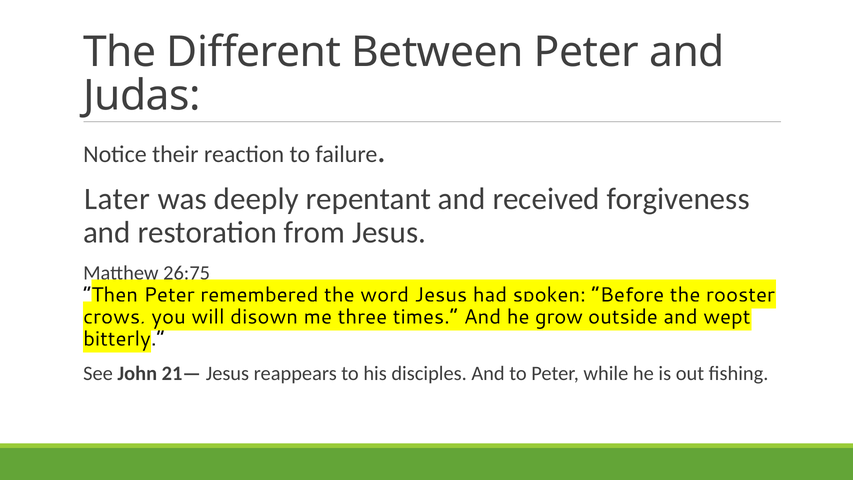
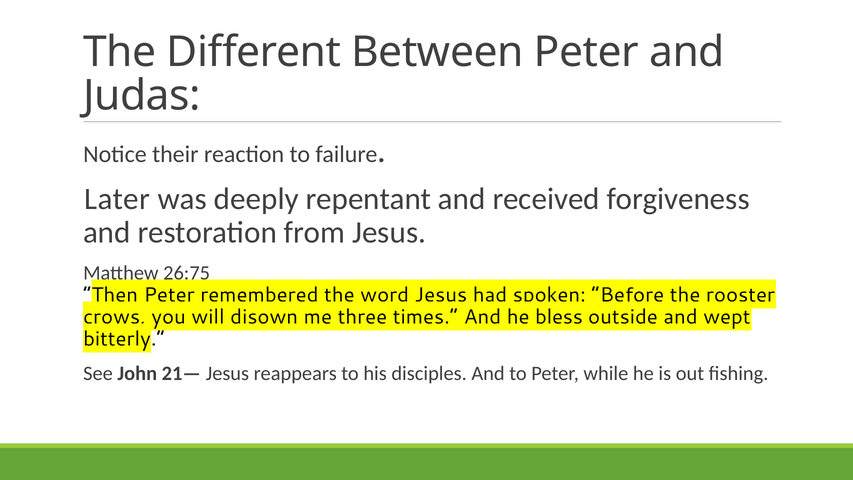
grow: grow -> bless
